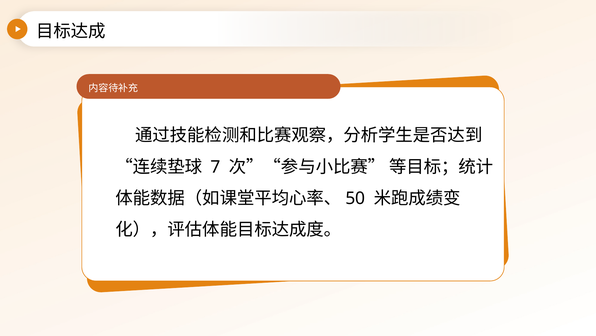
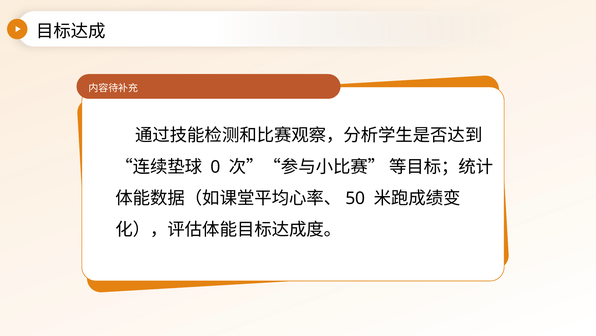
7: 7 -> 0
